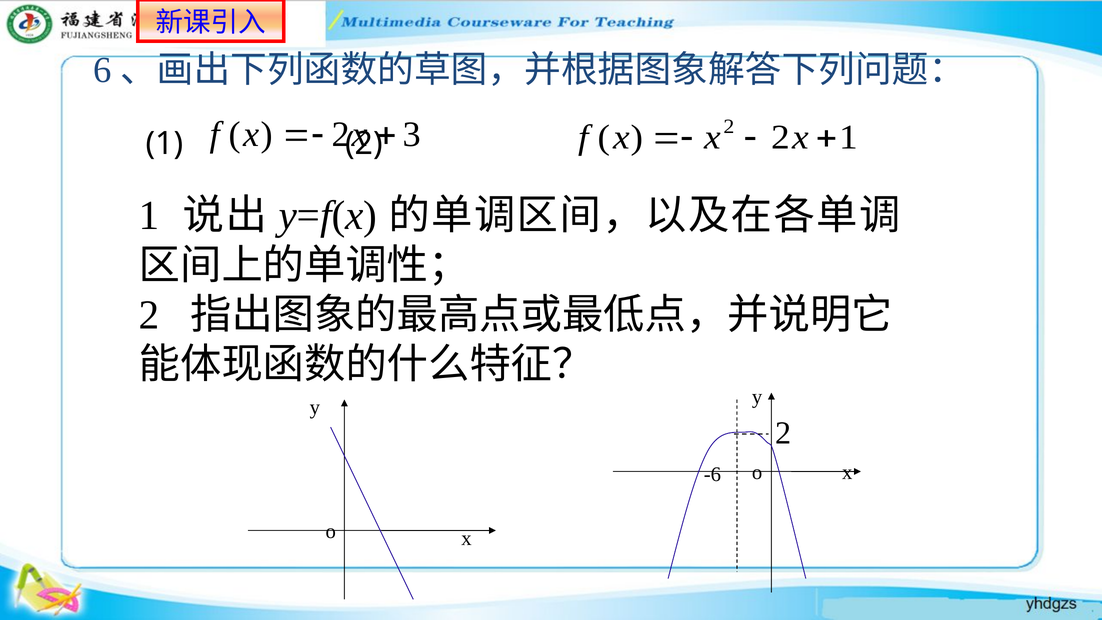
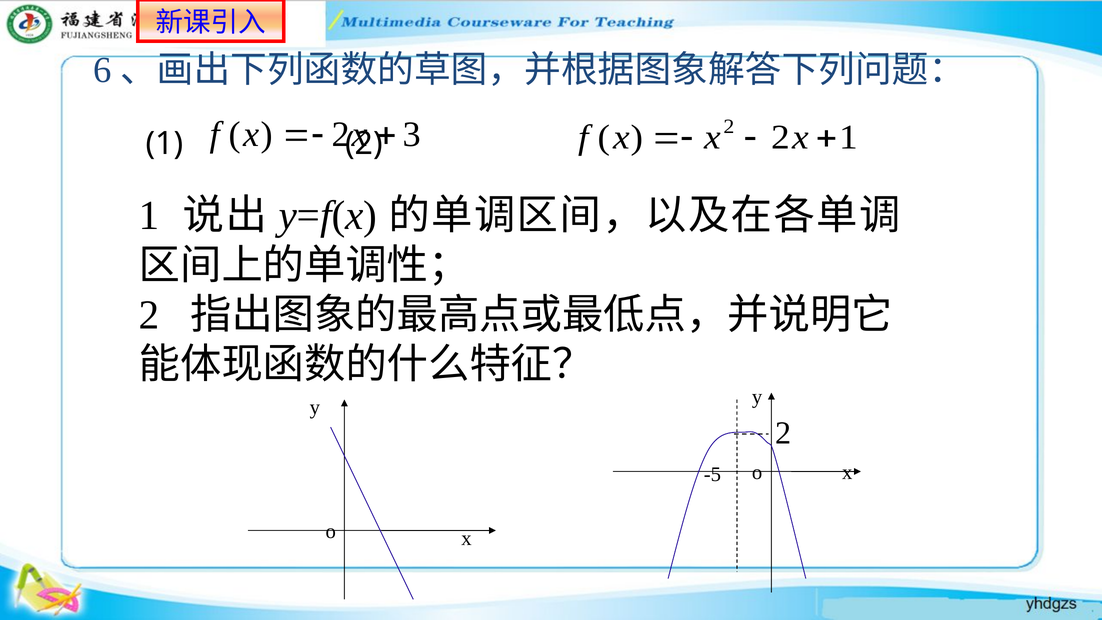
-6: -6 -> -5
